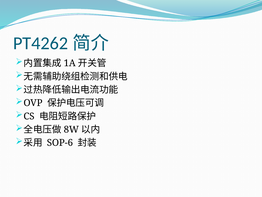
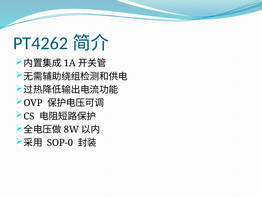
SOP-6: SOP-6 -> SOP-0
